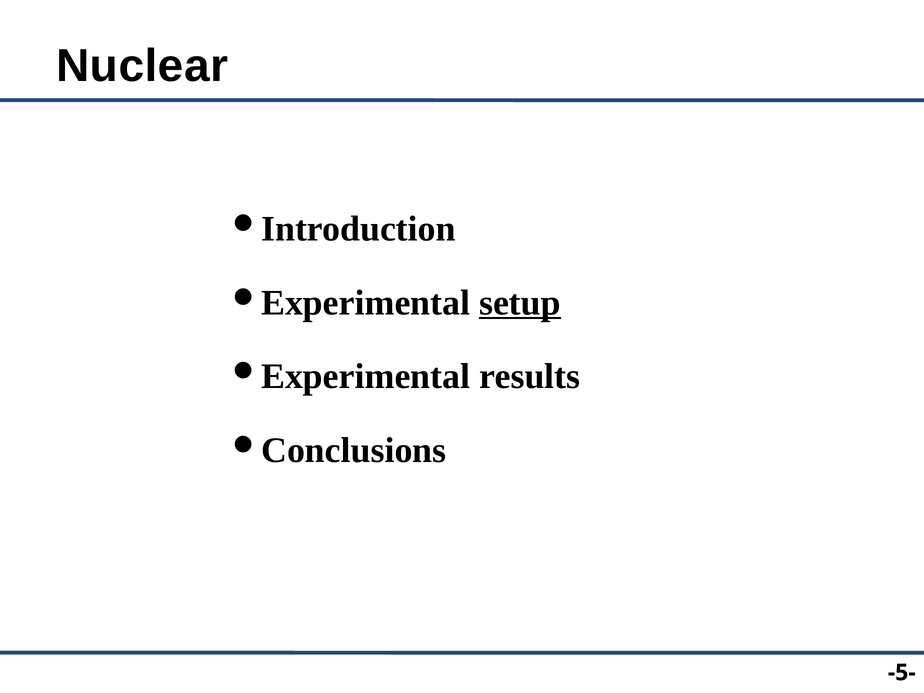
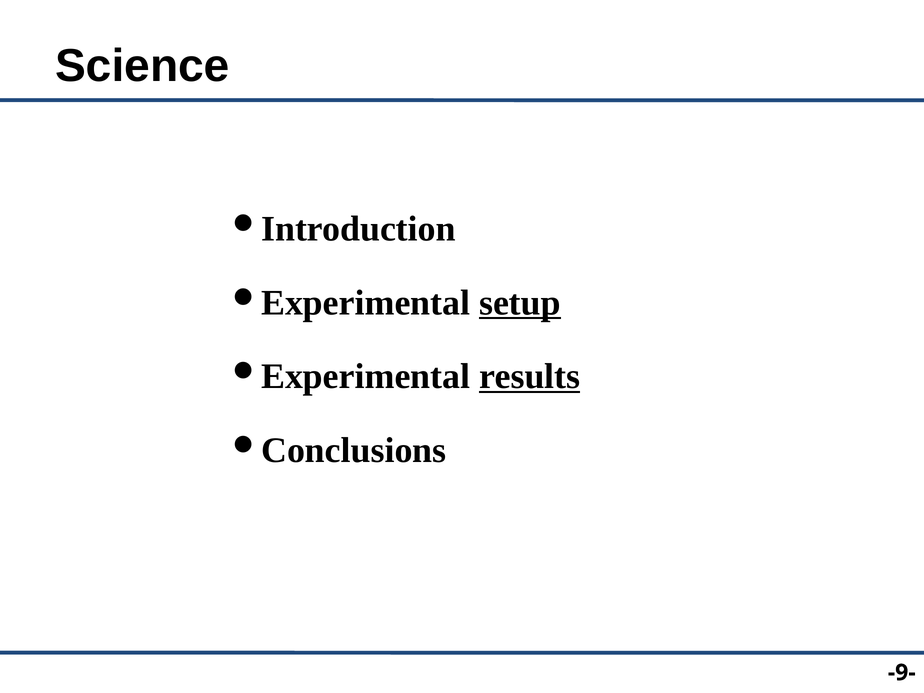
Nuclear: Nuclear -> Science
results underline: none -> present
-5-: -5- -> -9-
